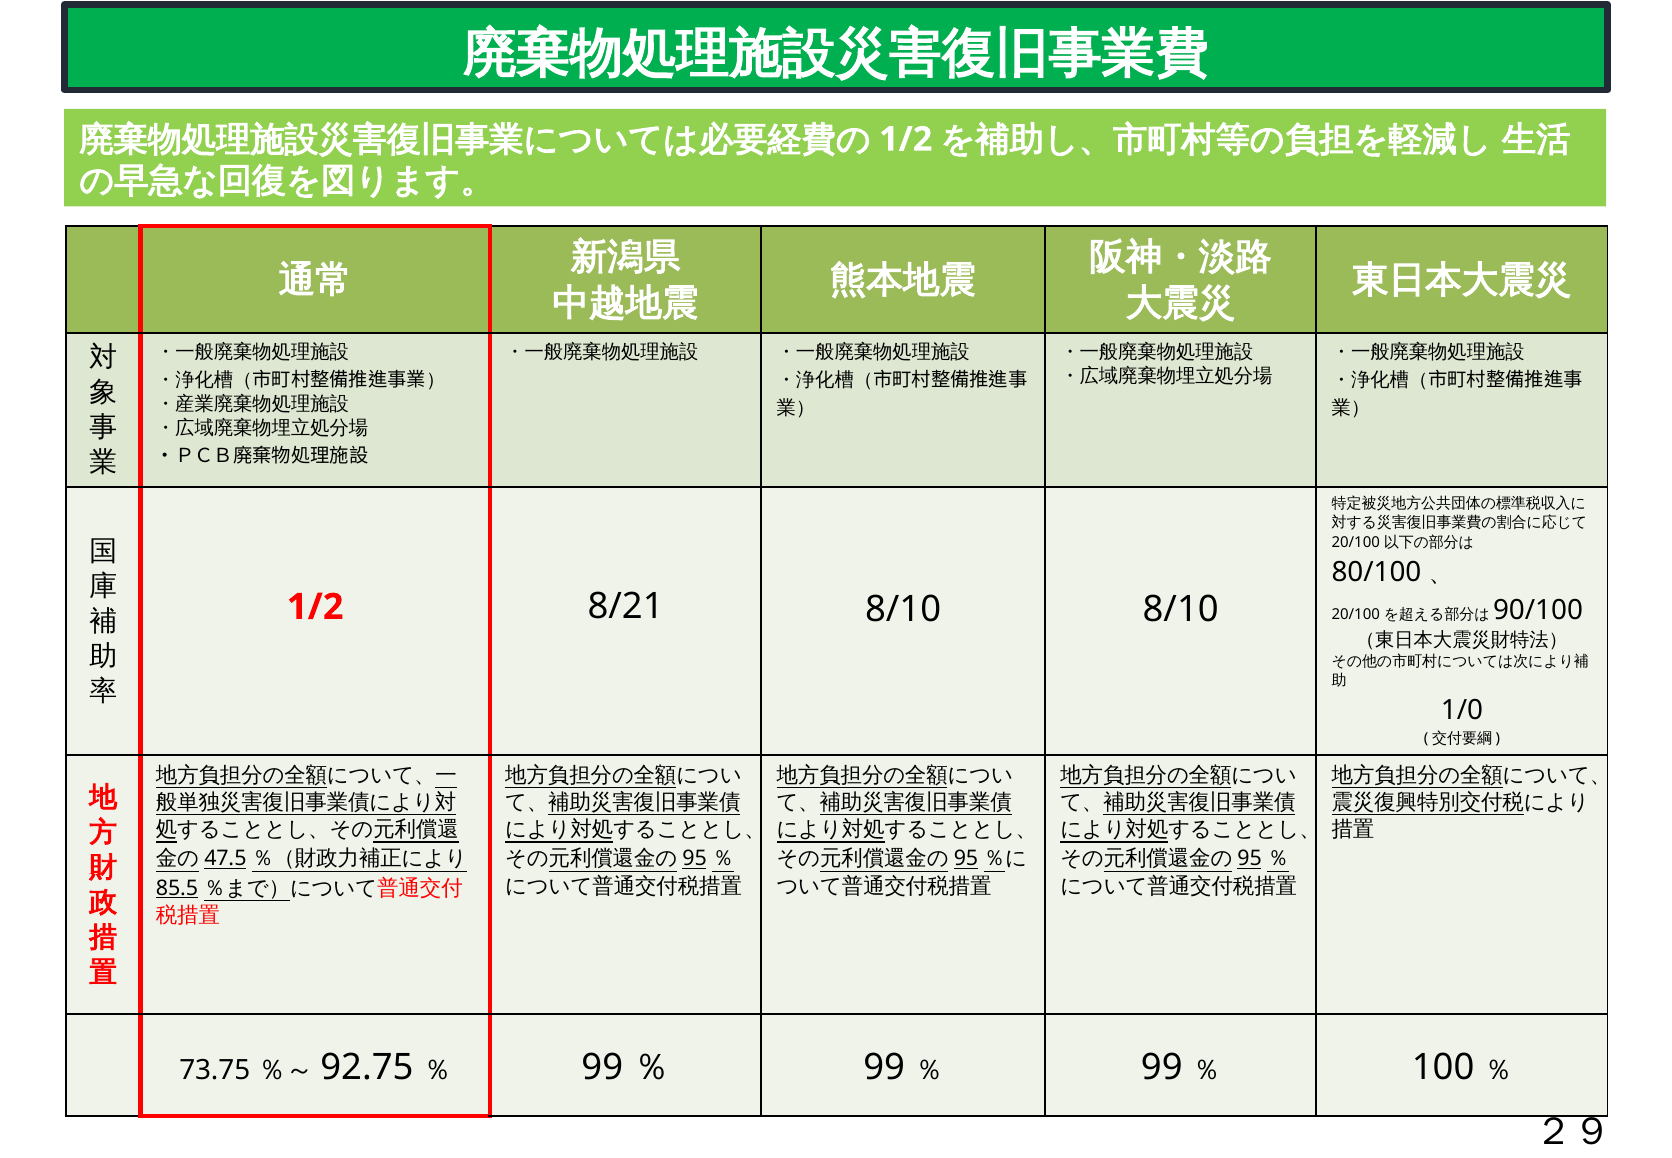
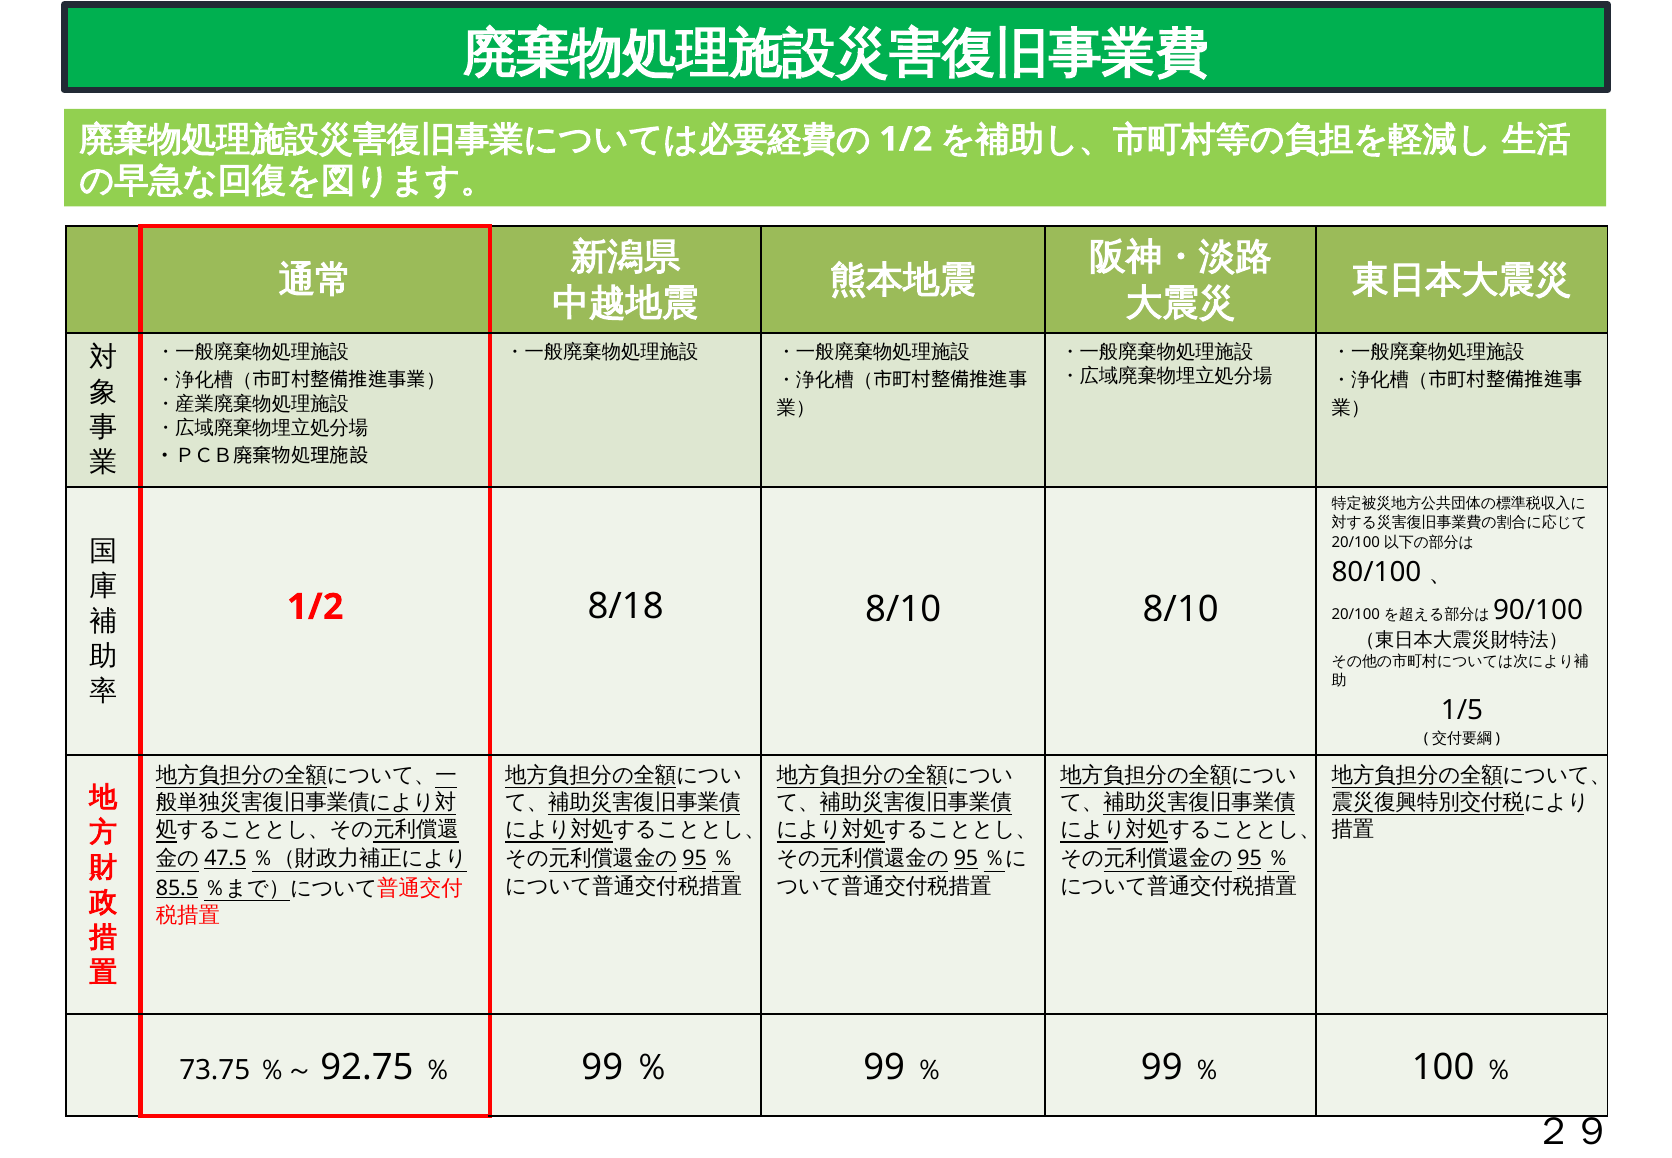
8/21: 8/21 -> 8/18
1/0: 1/0 -> 1/5
